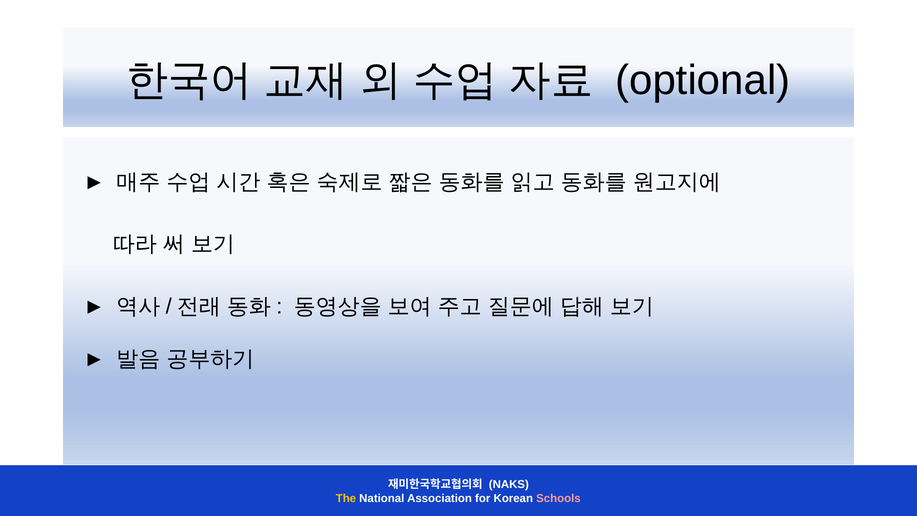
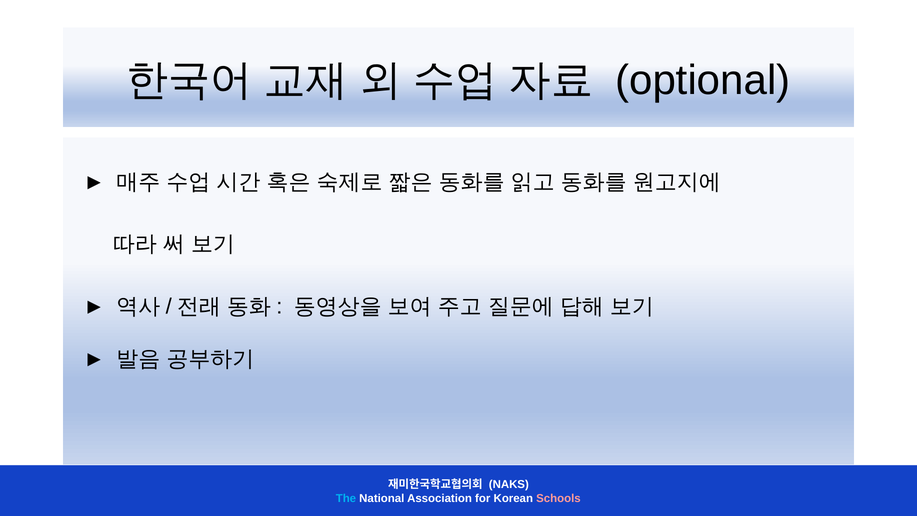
The colour: yellow -> light blue
